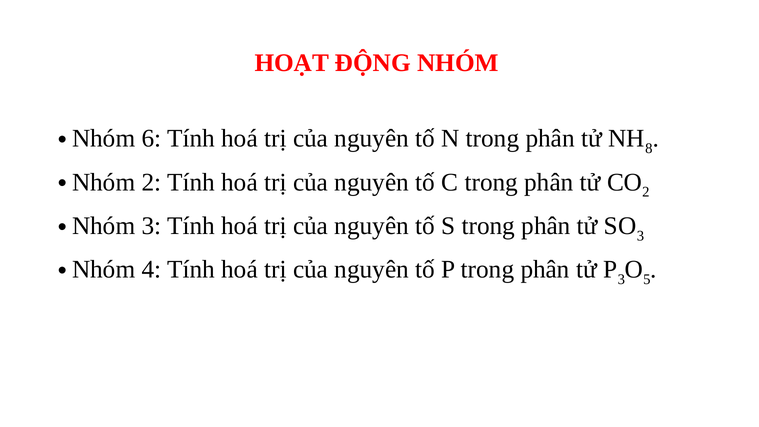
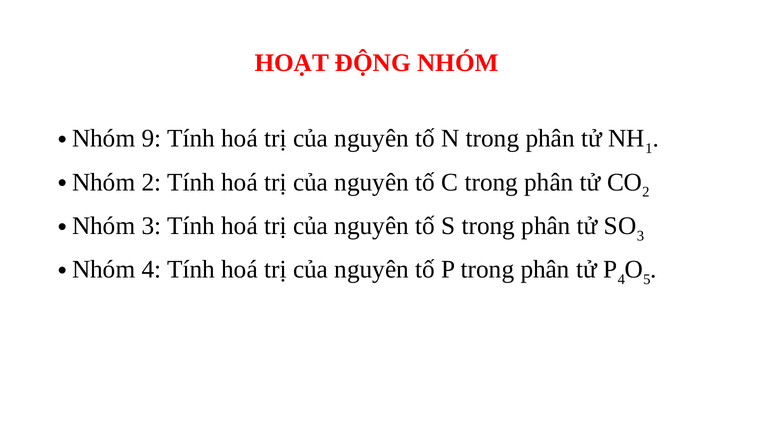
6: 6 -> 9
8: 8 -> 1
P 3: 3 -> 4
